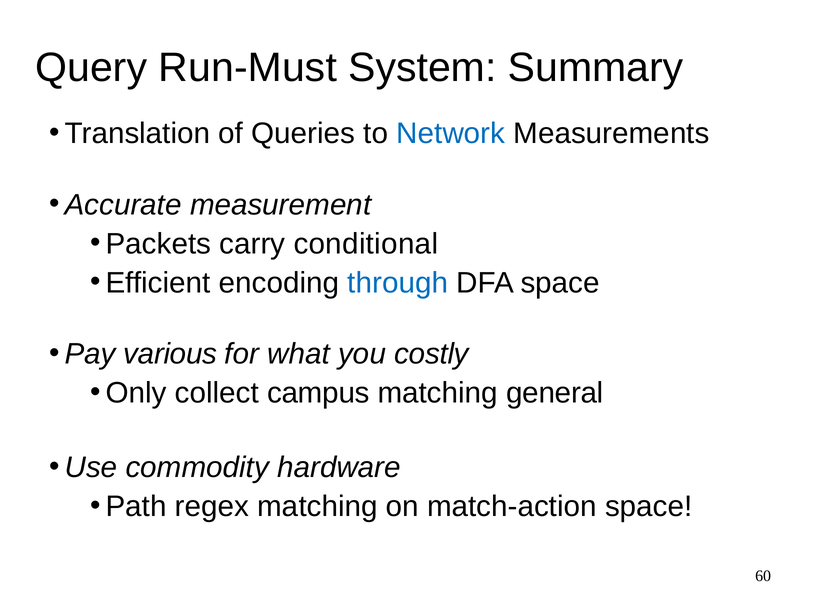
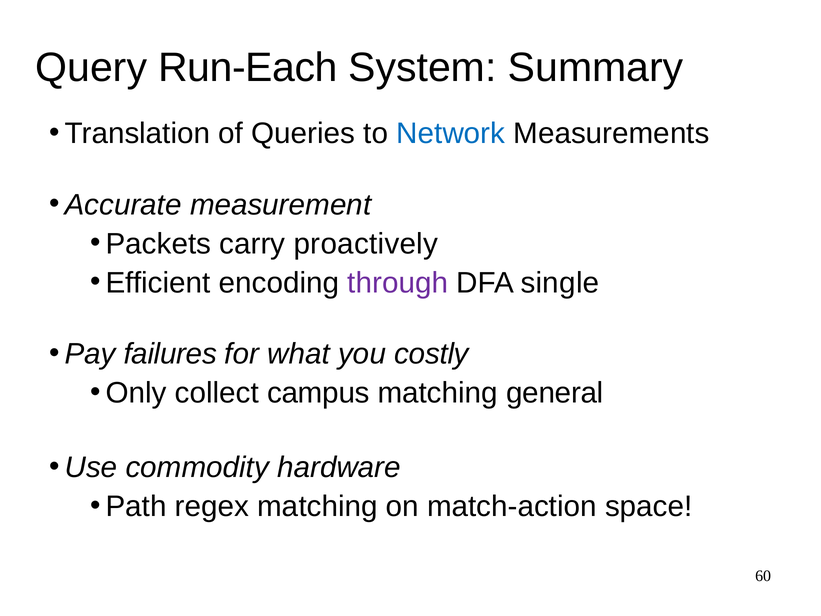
Run-Must: Run-Must -> Run-Each
conditional: conditional -> proactively
through colour: blue -> purple
DFA space: space -> single
various: various -> failures
